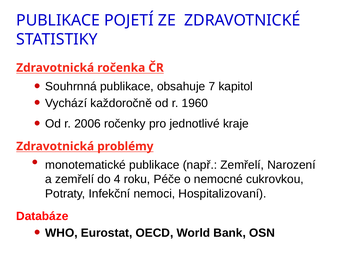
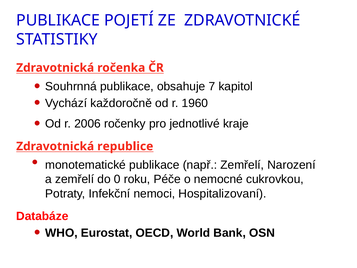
problémy: problémy -> republice
4: 4 -> 0
